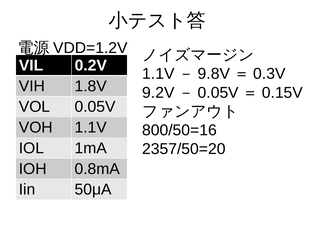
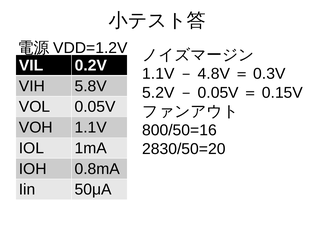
9.8V: 9.8V -> 4.8V
1.8V: 1.8V -> 5.8V
9.2V: 9.2V -> 5.2V
2357/50=20: 2357/50=20 -> 2830/50=20
